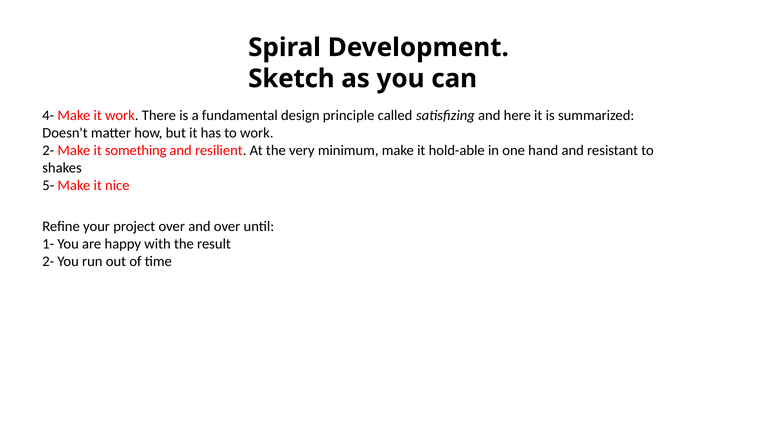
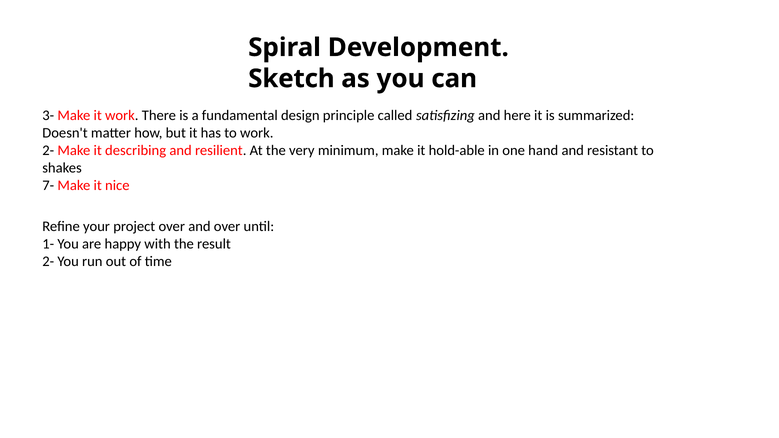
4-: 4- -> 3-
something: something -> describing
5-: 5- -> 7-
